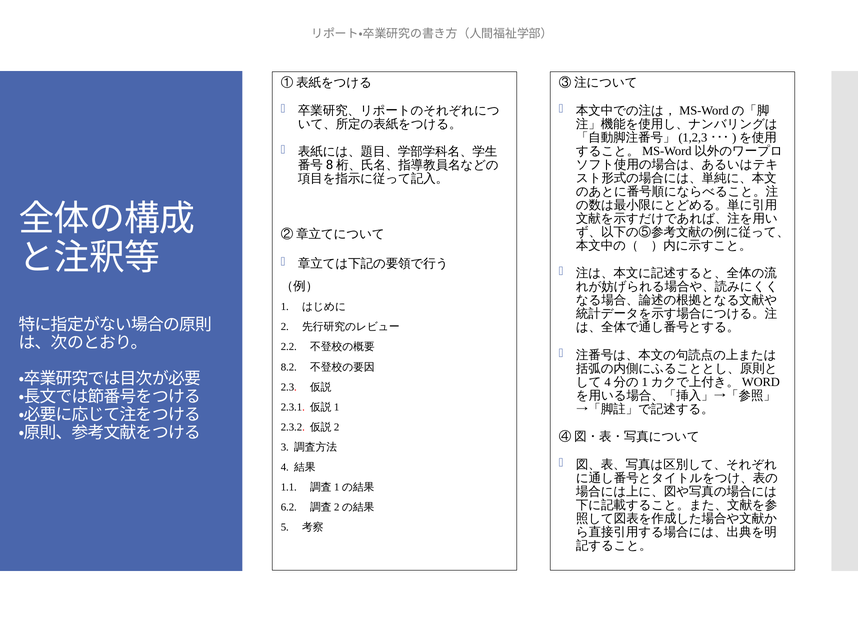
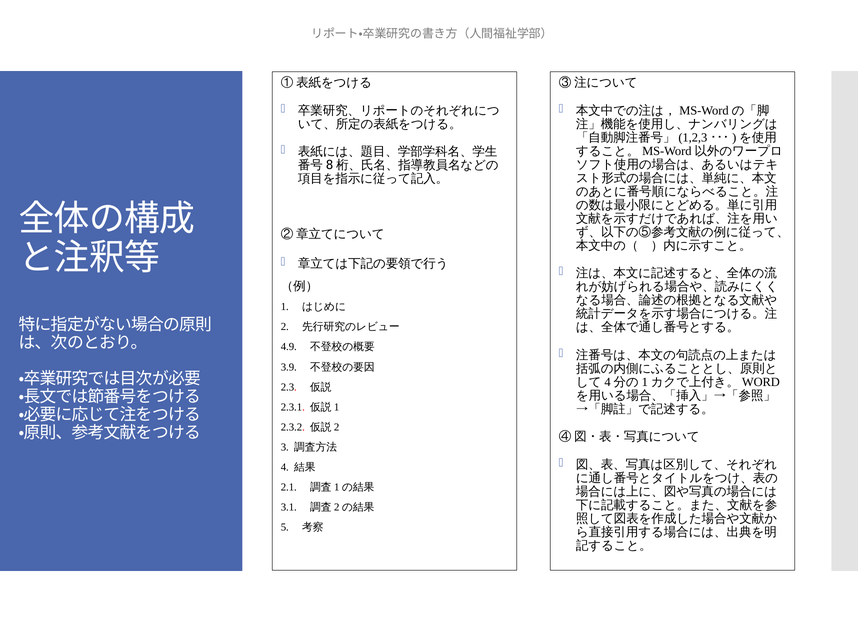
2.2: 2.2 -> 4.9
8.2: 8.2 -> 3.9
1.1: 1.1 -> 2.1
6.2: 6.2 -> 3.1
